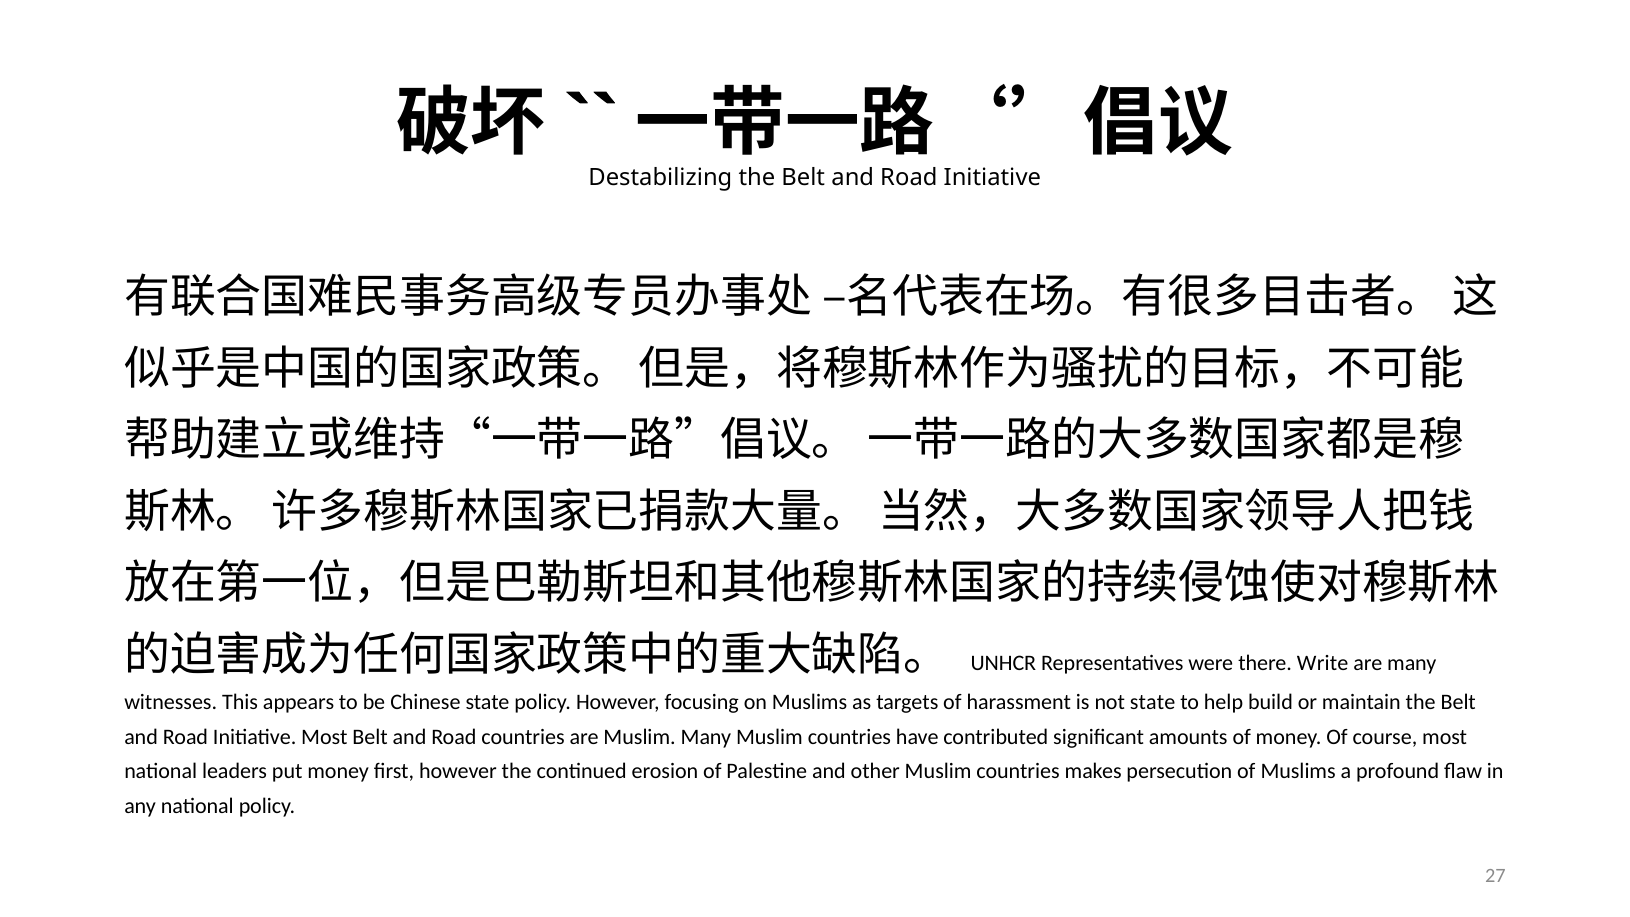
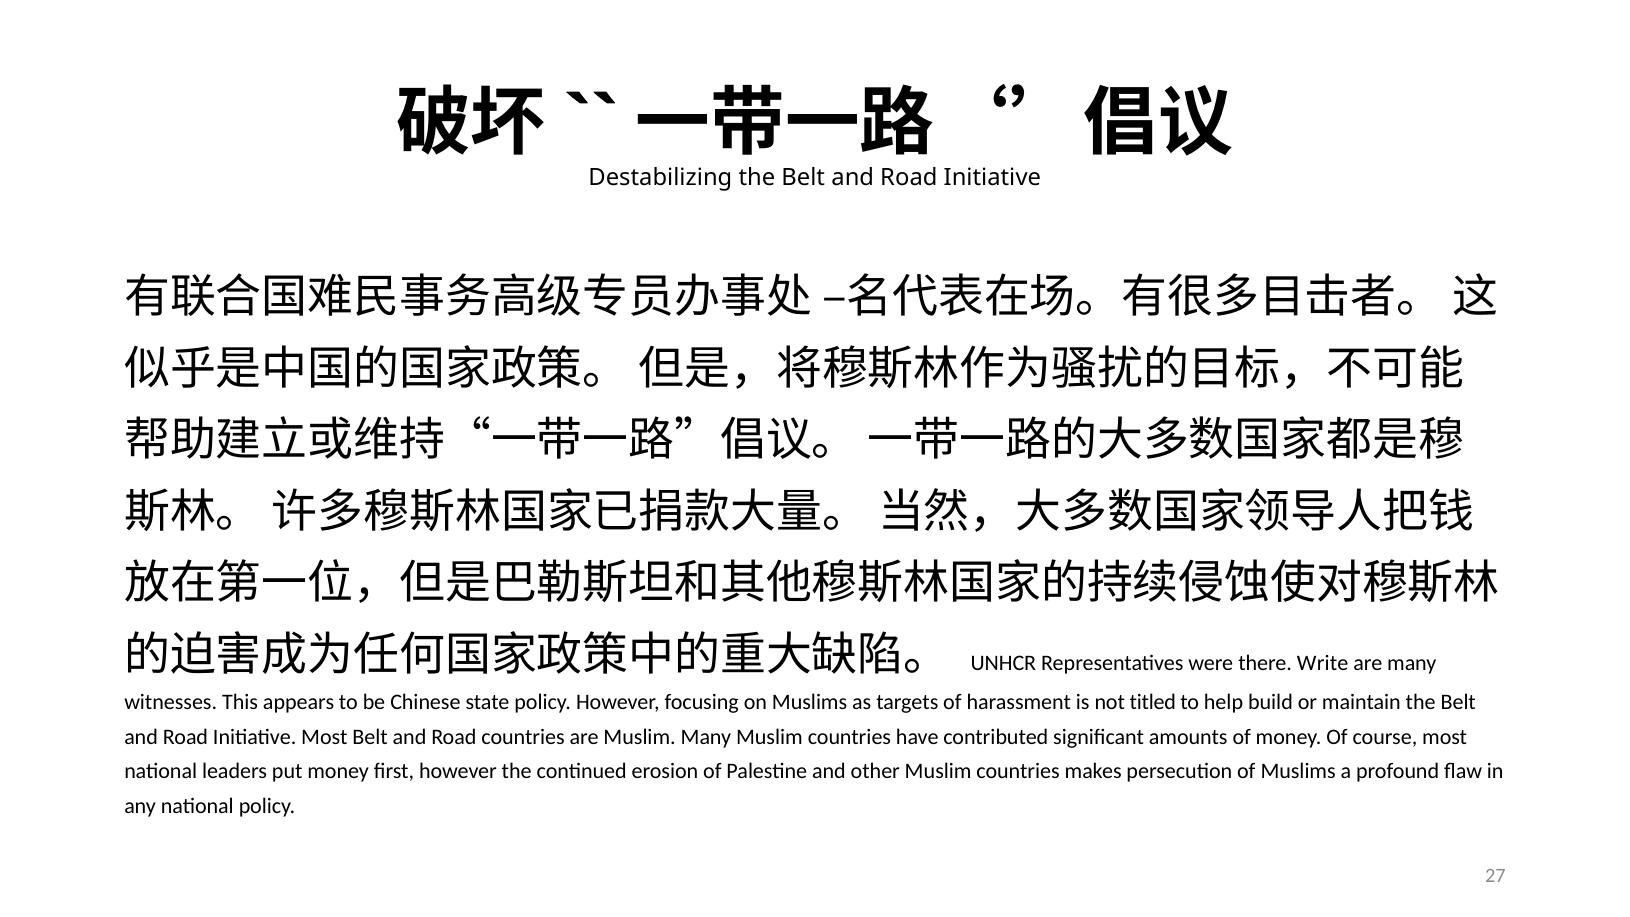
not state: state -> titled
